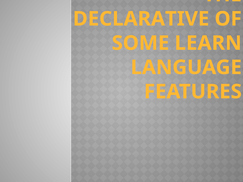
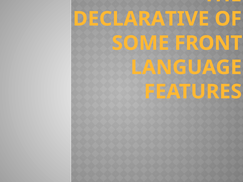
LEARN: LEARN -> FRONT
